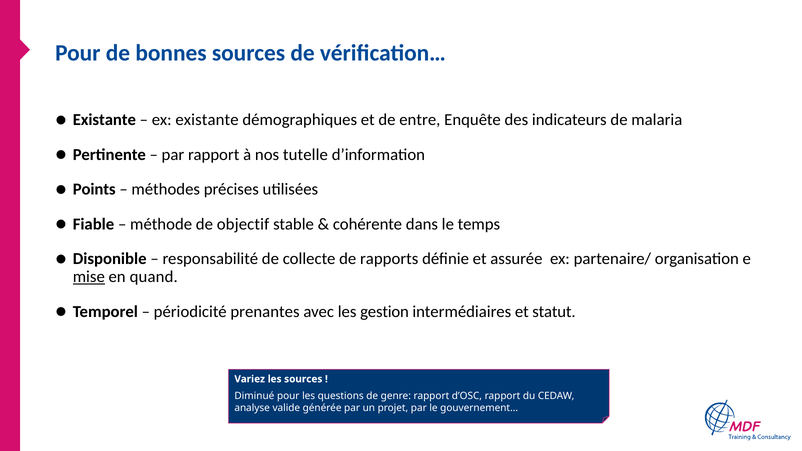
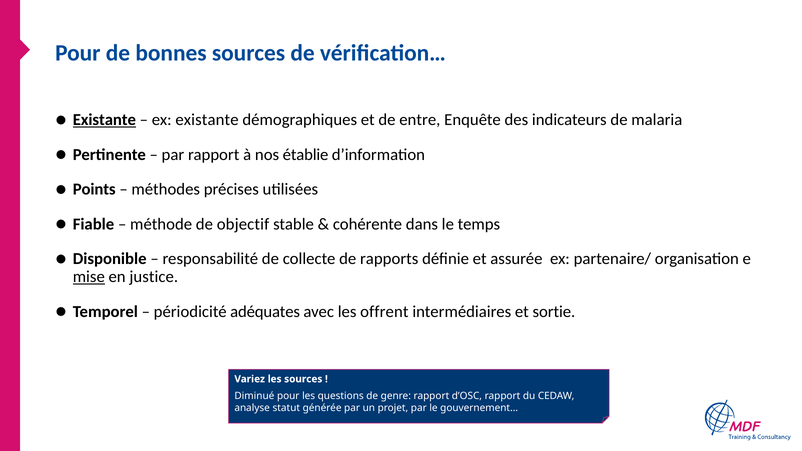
Existante at (104, 120) underline: none -> present
tutelle: tutelle -> établie
quand: quand -> justice
prenantes: prenantes -> adéquates
gestion: gestion -> offrent
statut: statut -> sortie
valide: valide -> statut
